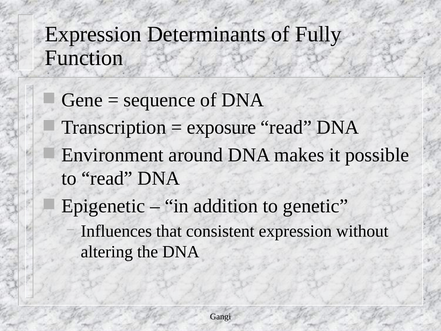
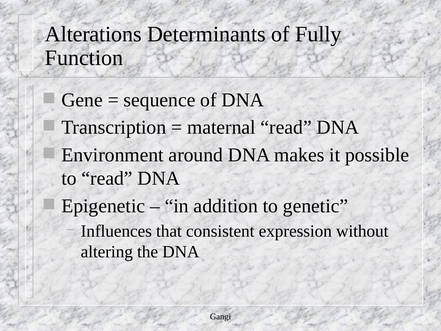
Expression at (93, 34): Expression -> Alterations
exposure: exposure -> maternal
